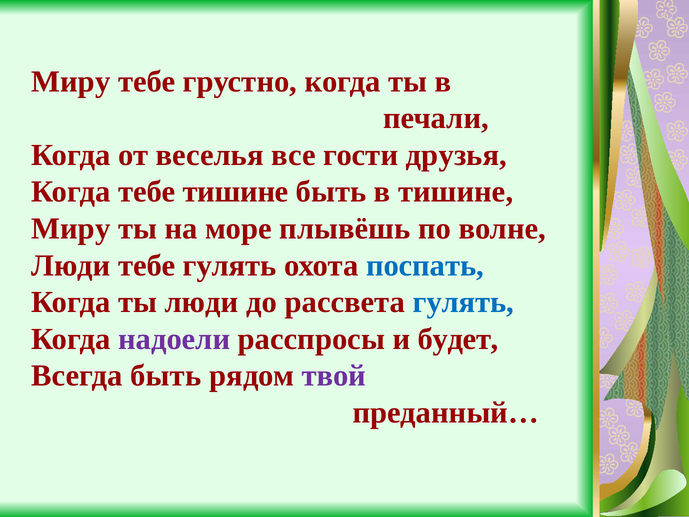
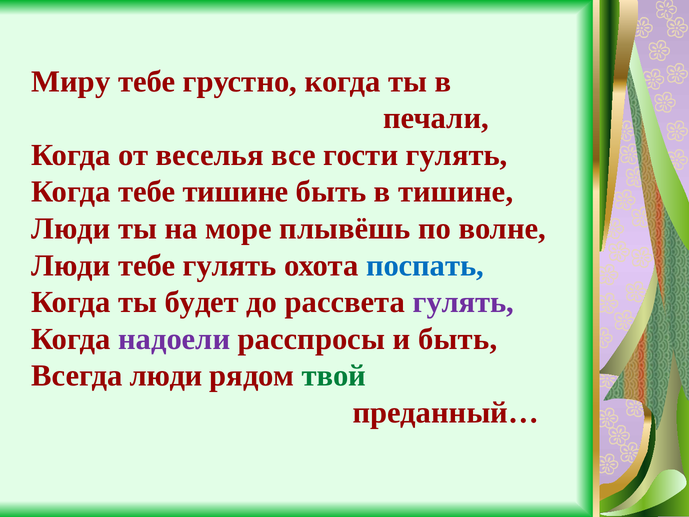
гости друзья: друзья -> гулять
Миру at (71, 229): Миру -> Люди
ты люди: люди -> будет
гулять at (463, 302) colour: blue -> purple
и будет: будет -> быть
Всегда быть: быть -> люди
твой colour: purple -> green
